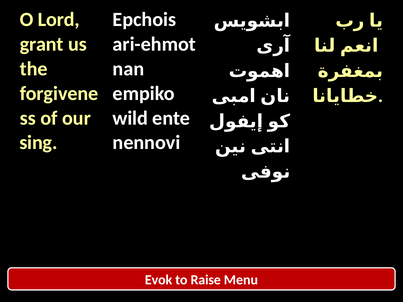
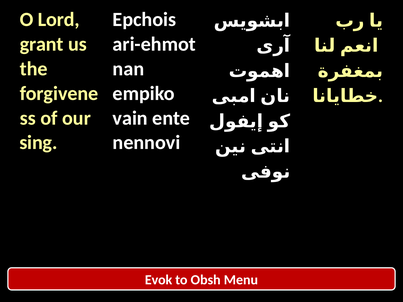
wild: wild -> vain
Raise: Raise -> Obsh
